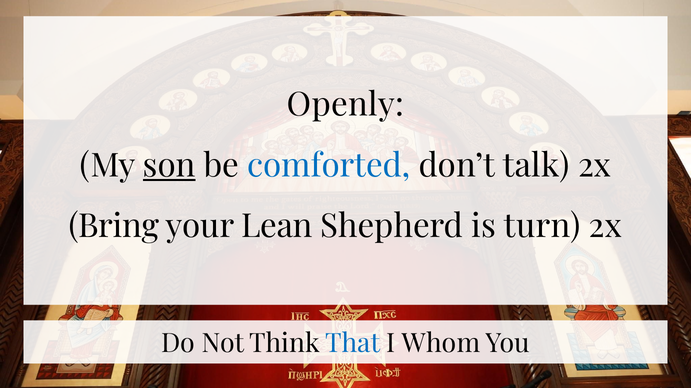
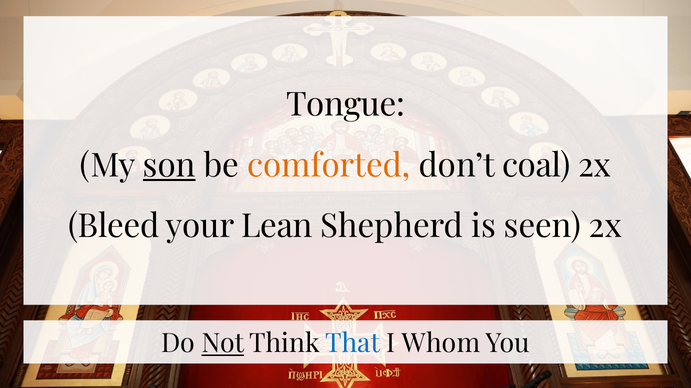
Openly: Openly -> Tongue
comforted colour: blue -> orange
talk: talk -> coal
Bring: Bring -> Bleed
turn: turn -> seen
Not underline: none -> present
